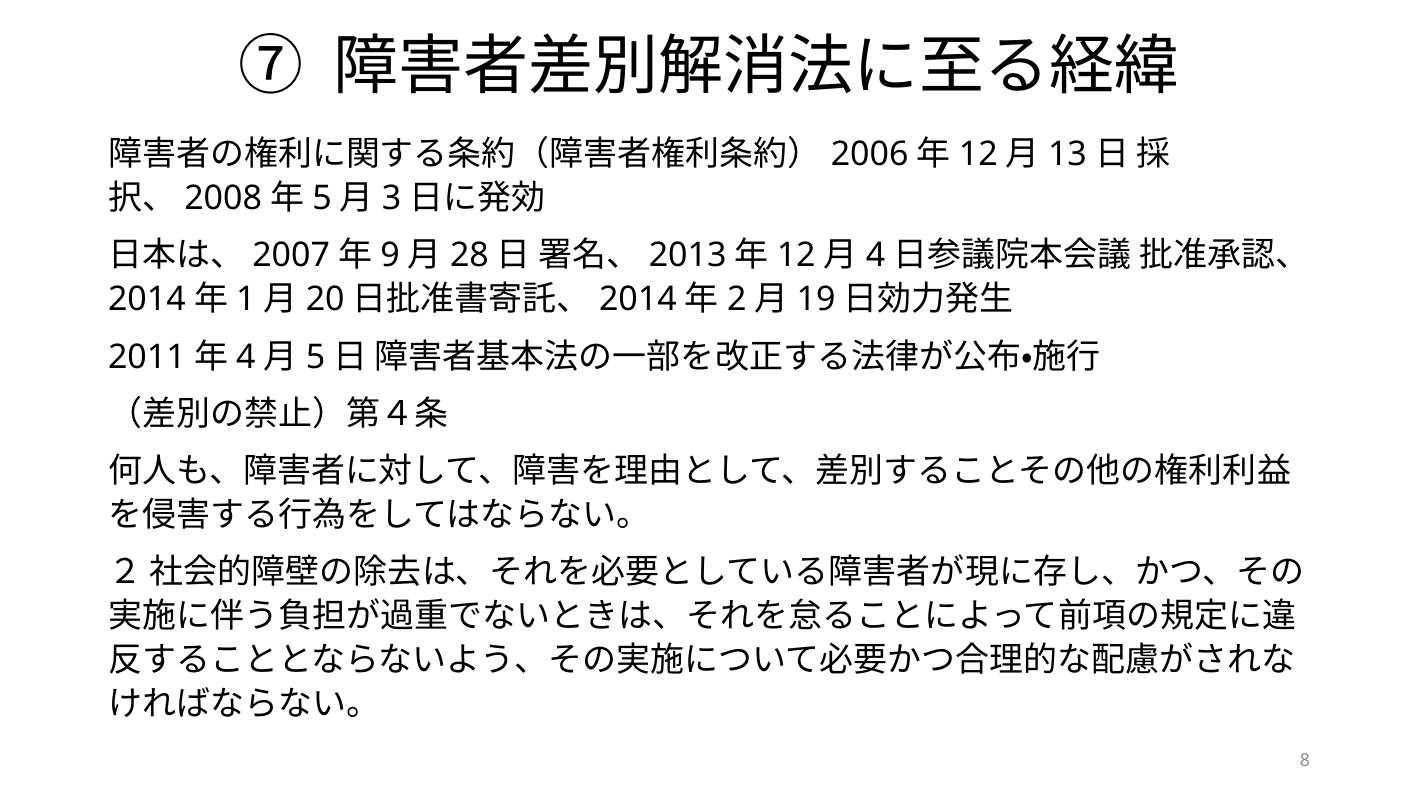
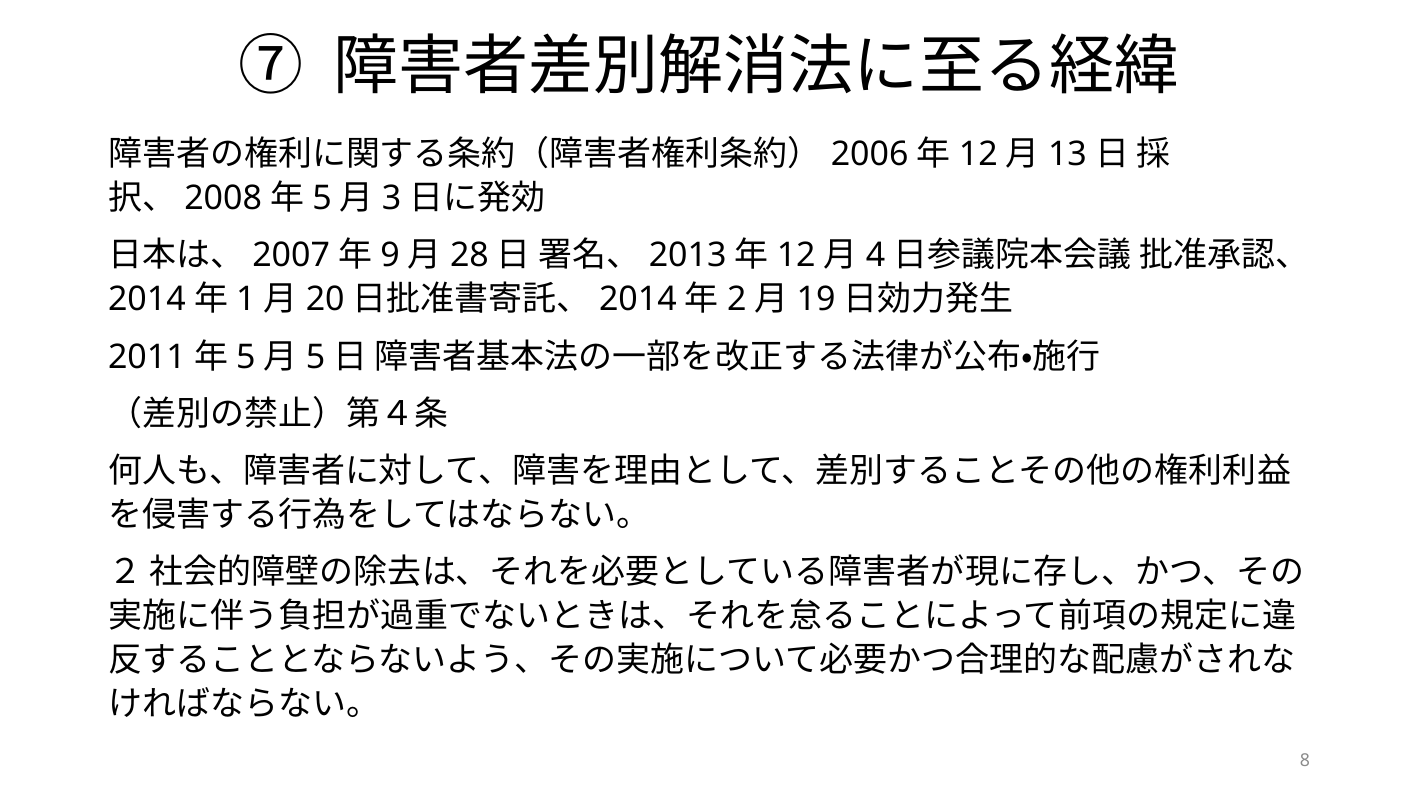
4 at (246, 357): 4 -> 5
